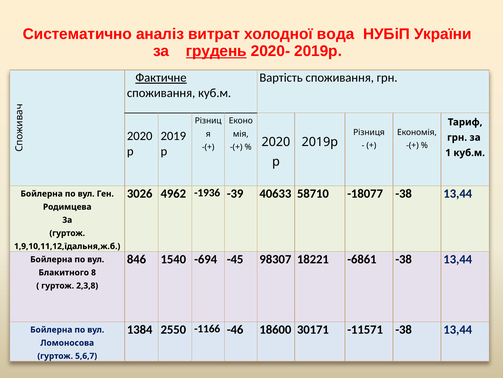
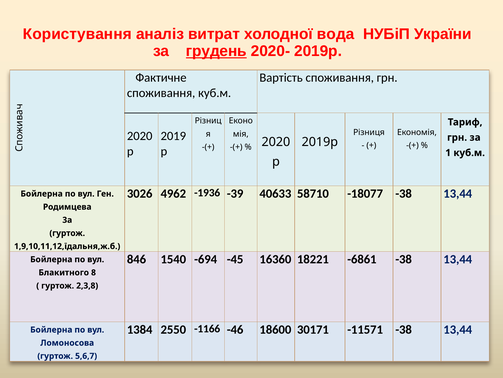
Систематично: Систематично -> Користування
Фактичне underline: present -> none
98307: 98307 -> 16360
